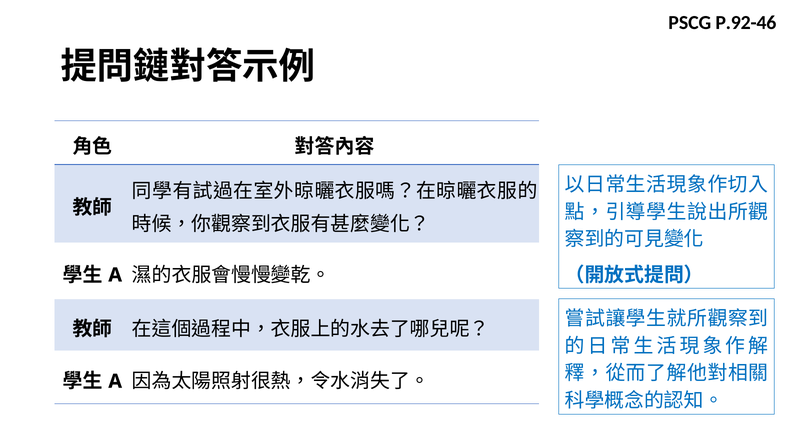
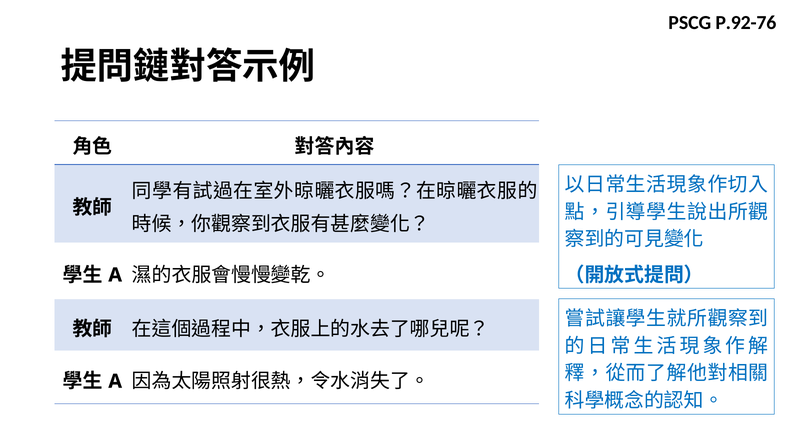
P.92-46: P.92-46 -> P.92-76
